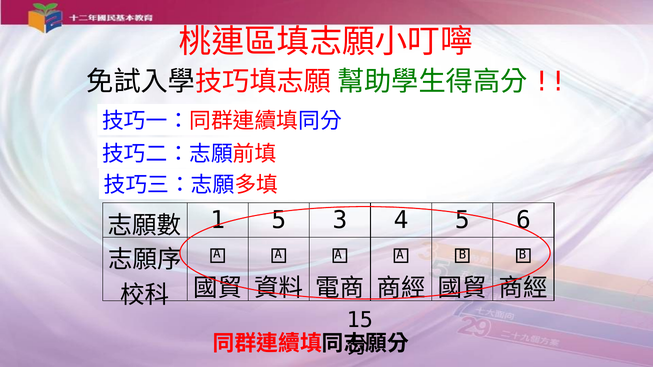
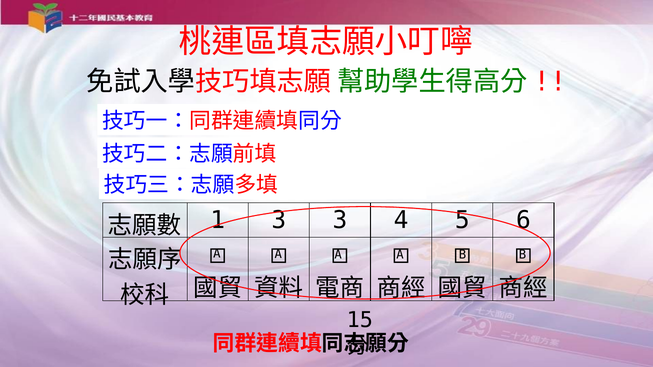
1 5: 5 -> 3
